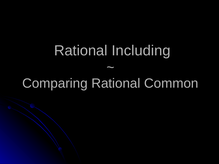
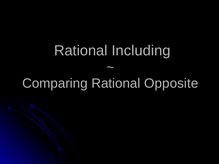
Common: Common -> Opposite
